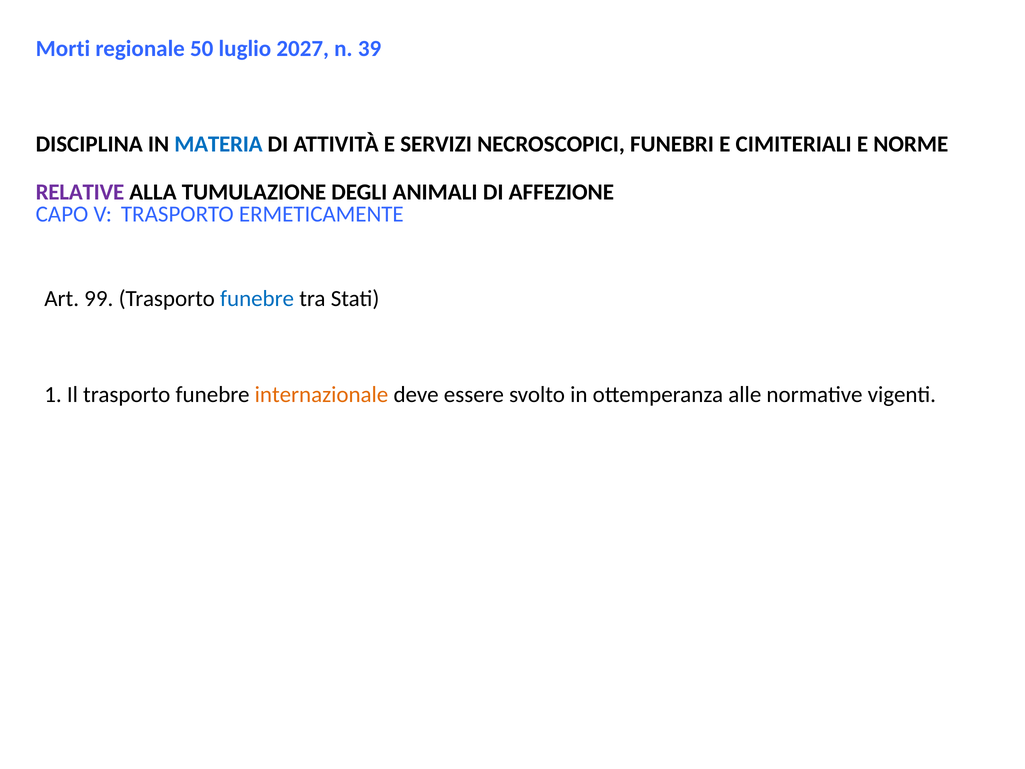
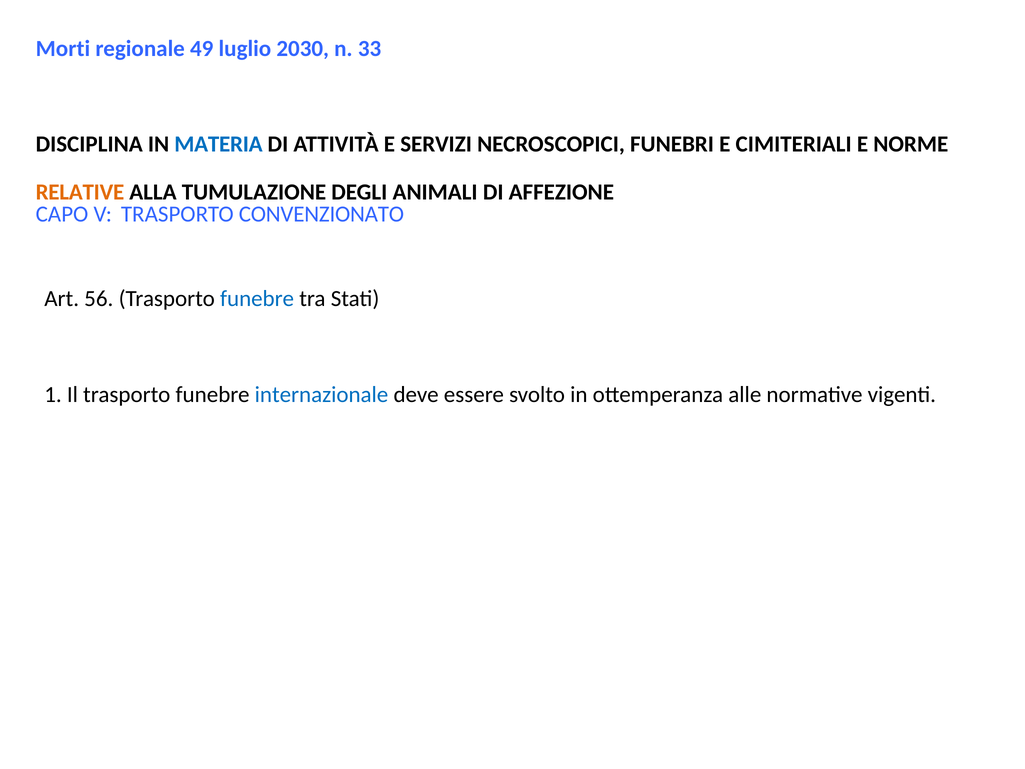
50: 50 -> 49
2027: 2027 -> 2030
39: 39 -> 33
RELATIVE colour: purple -> orange
ERMETICAMENTE: ERMETICAMENTE -> CONVENZIONATO
99: 99 -> 56
internazionale colour: orange -> blue
